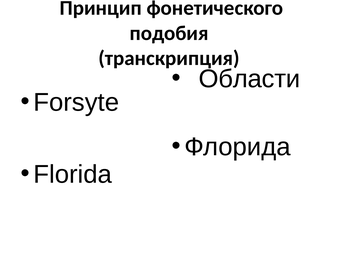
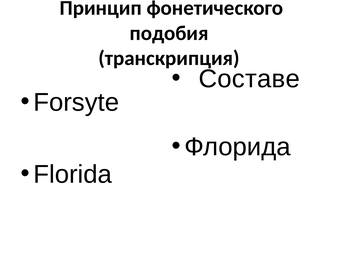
Области: Области -> Составе
